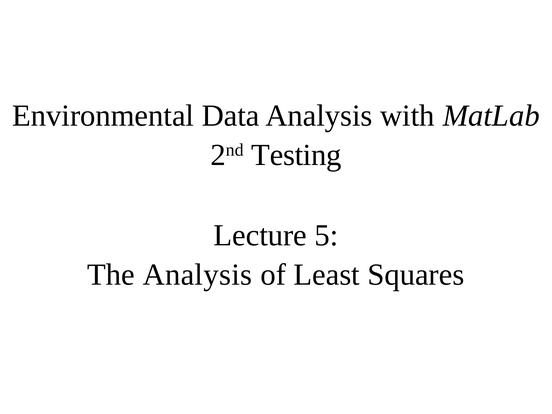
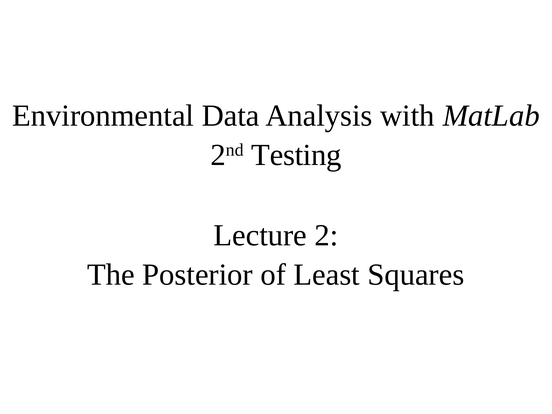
5: 5 -> 2
The Analysis: Analysis -> Posterior
